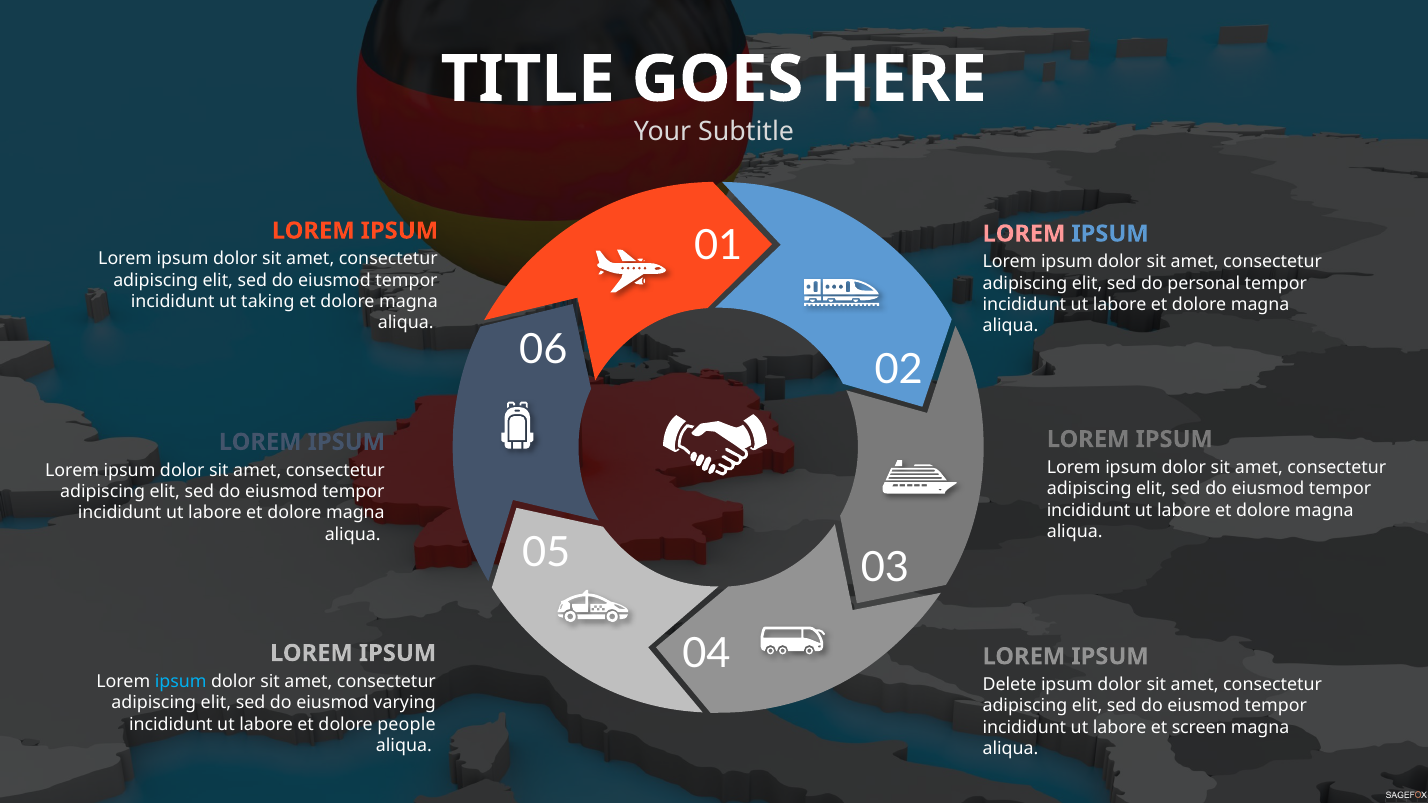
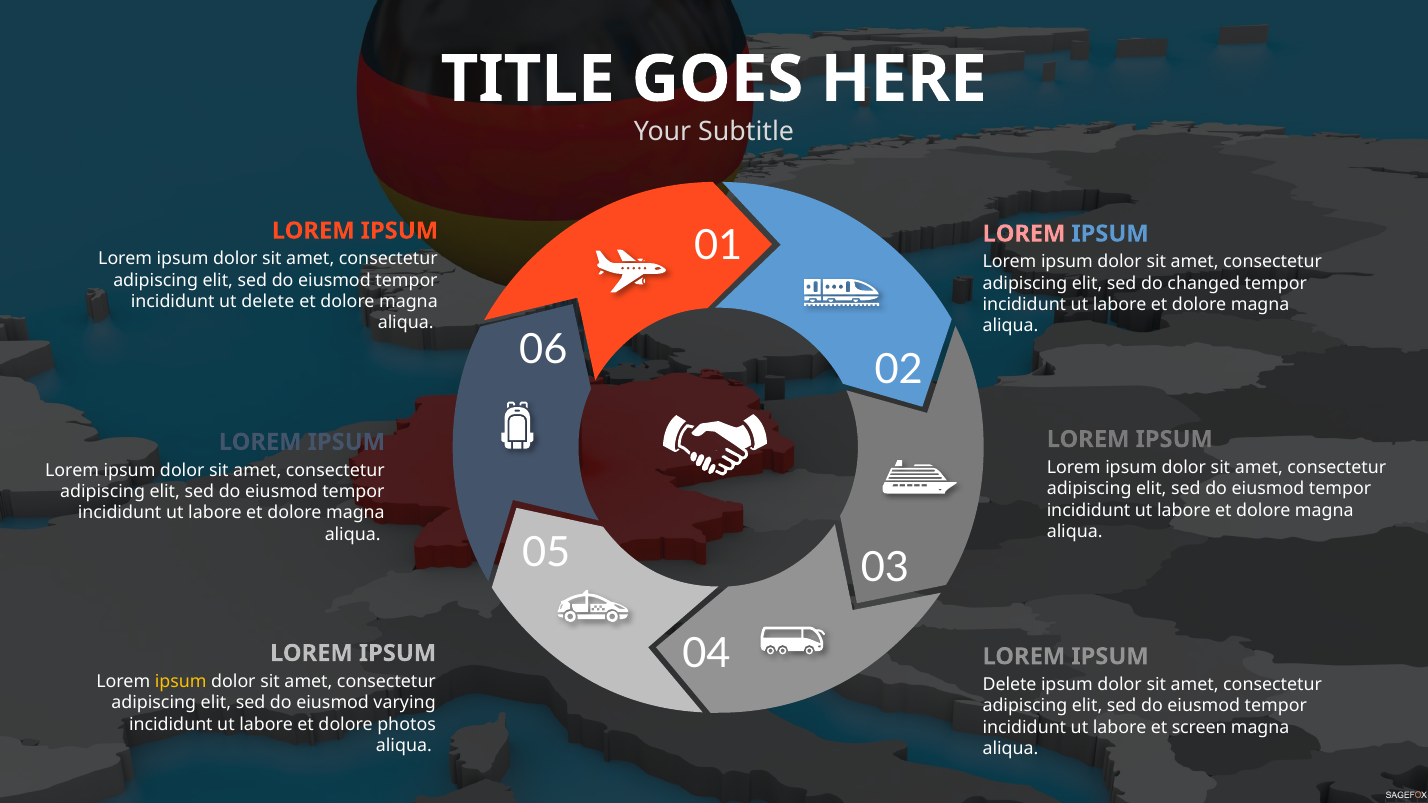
personal: personal -> changed
ut taking: taking -> delete
ipsum at (181, 682) colour: light blue -> yellow
people: people -> photos
